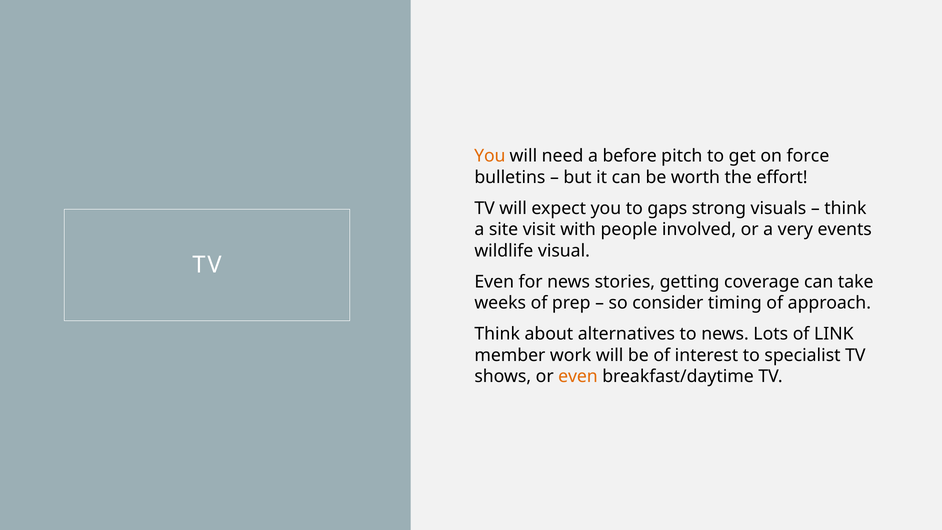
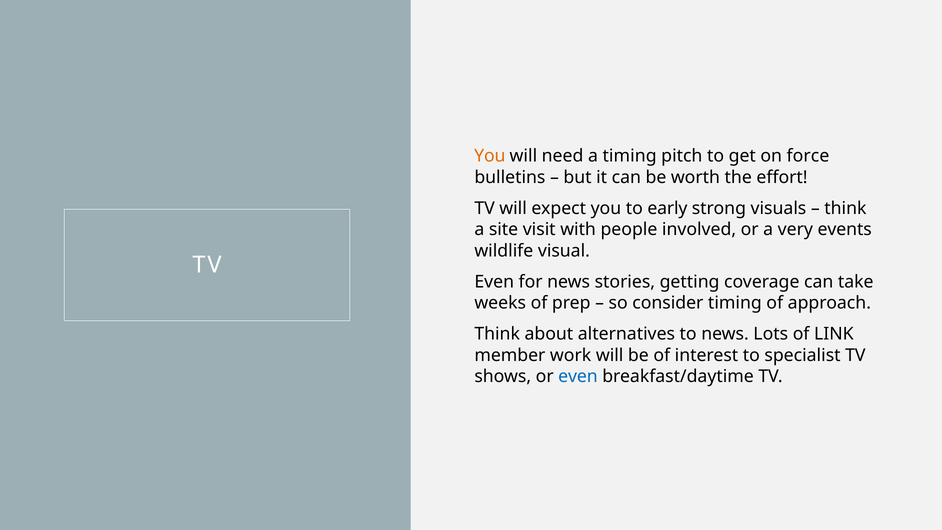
a before: before -> timing
gaps: gaps -> early
even at (578, 376) colour: orange -> blue
